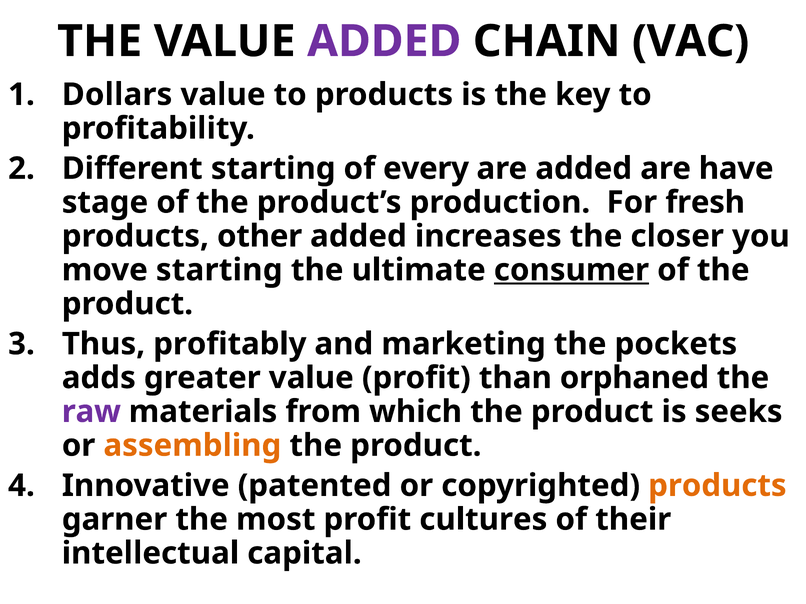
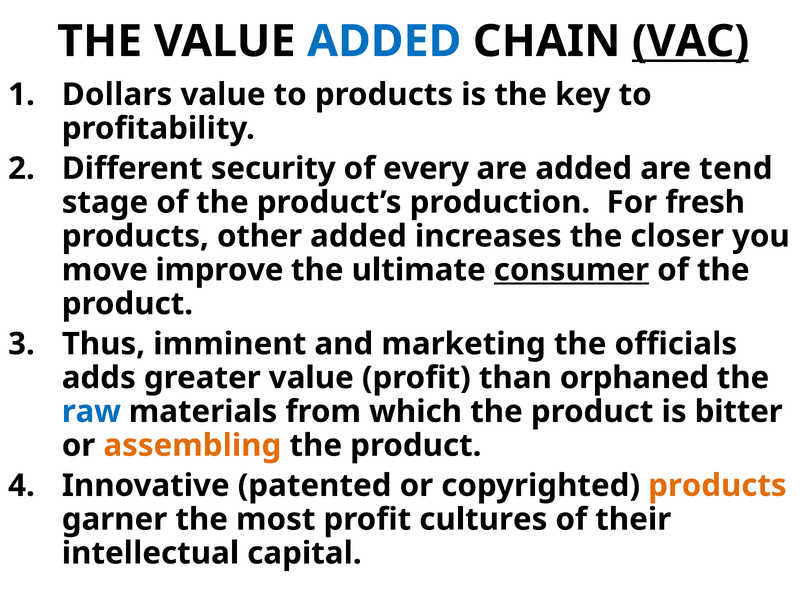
ADDED at (384, 41) colour: purple -> blue
VAC underline: none -> present
Different starting: starting -> security
have: have -> tend
move starting: starting -> improve
profitably: profitably -> imminent
pockets: pockets -> officials
raw colour: purple -> blue
seeks: seeks -> bitter
